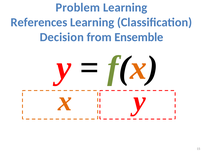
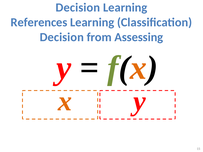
Problem at (78, 7): Problem -> Decision
Ensemble: Ensemble -> Assessing
